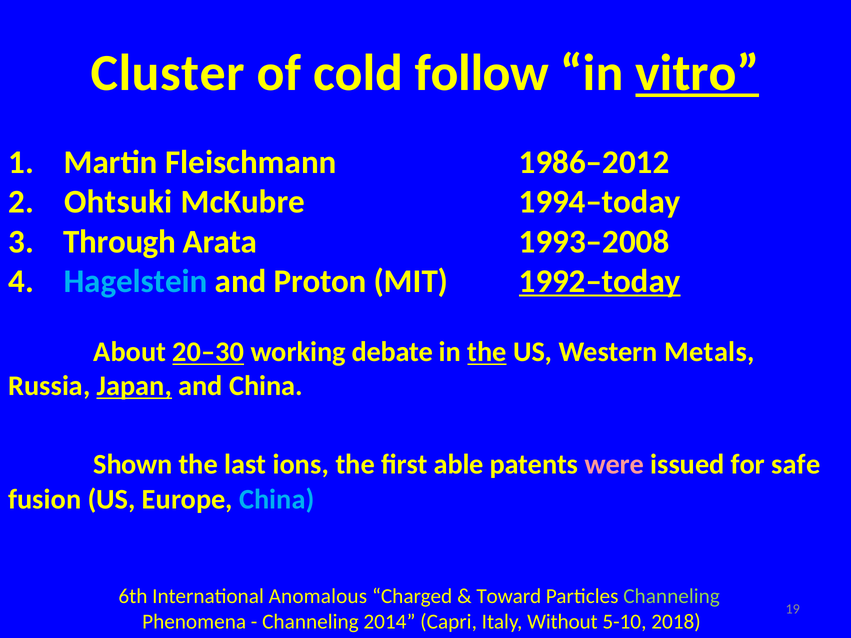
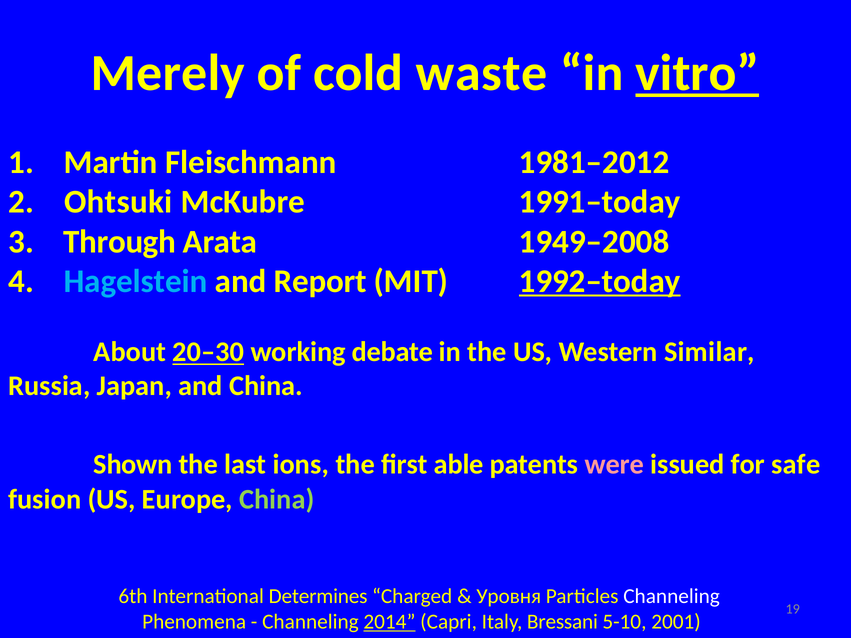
Cluster: Cluster -> Merely
follow: follow -> waste
1986–2012: 1986–2012 -> 1981–2012
1994–today: 1994–today -> 1991–today
1993–2008: 1993–2008 -> 1949–2008
Proton: Proton -> Report
the at (487, 352) underline: present -> none
Metals: Metals -> Similar
Japan underline: present -> none
China at (277, 500) colour: light blue -> light green
Anomalous: Anomalous -> Determines
Toward: Toward -> Уровня
Channeling at (672, 597) colour: light green -> white
2014 underline: none -> present
Without: Without -> Bressani
2018: 2018 -> 2001
